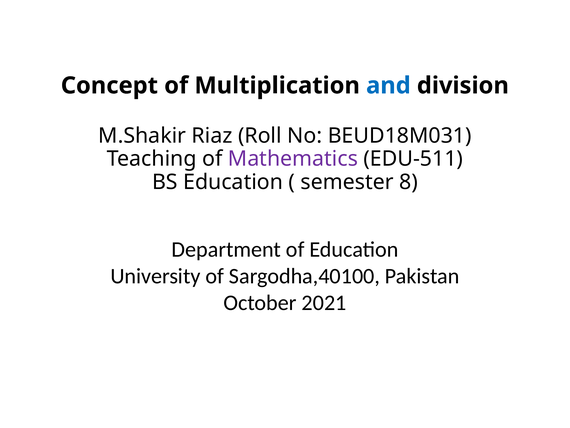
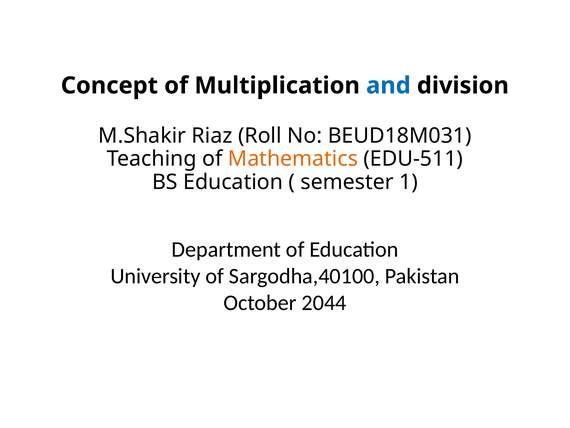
Mathematics colour: purple -> orange
8: 8 -> 1
2021: 2021 -> 2044
